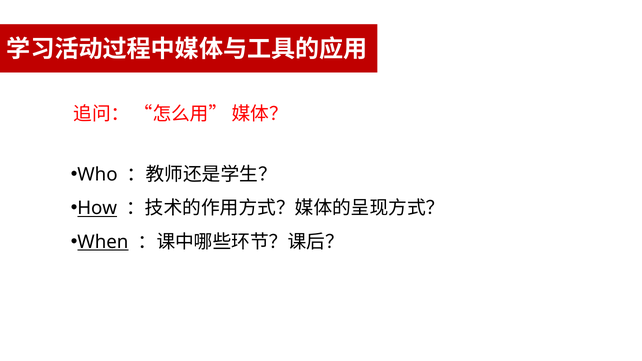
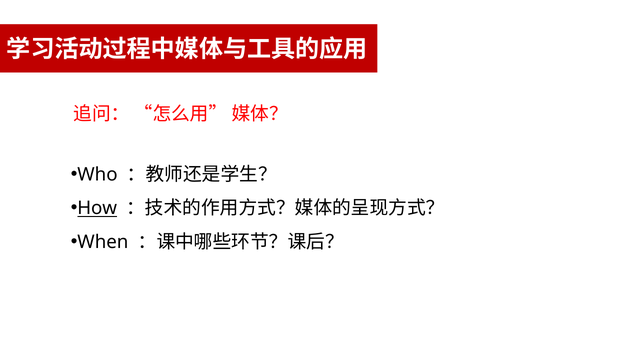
When underline: present -> none
